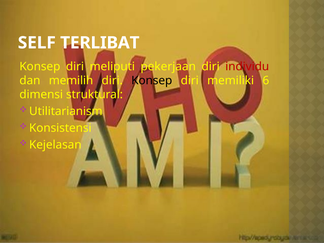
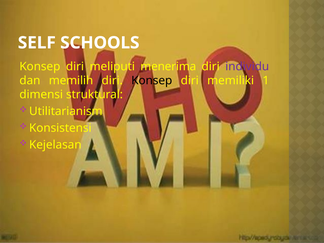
TERLIBAT: TERLIBAT -> SCHOOLS
pekerjaan: pekerjaan -> menerima
individu colour: red -> purple
6: 6 -> 1
